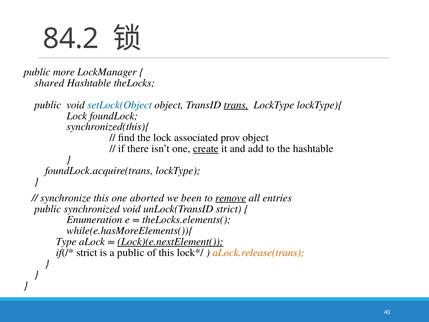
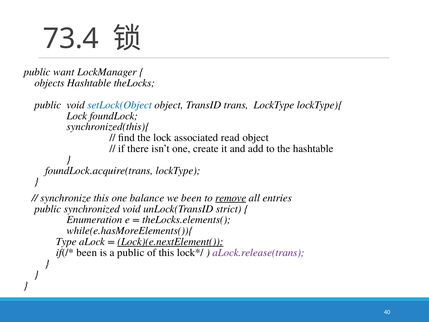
84.2: 84.2 -> 73.4
more: more -> want
shared: shared -> objects
trans underline: present -> none
prov: prov -> read
create underline: present -> none
aborted: aborted -> balance
strict at (87, 252): strict -> been
aLock.release(trans colour: orange -> purple
